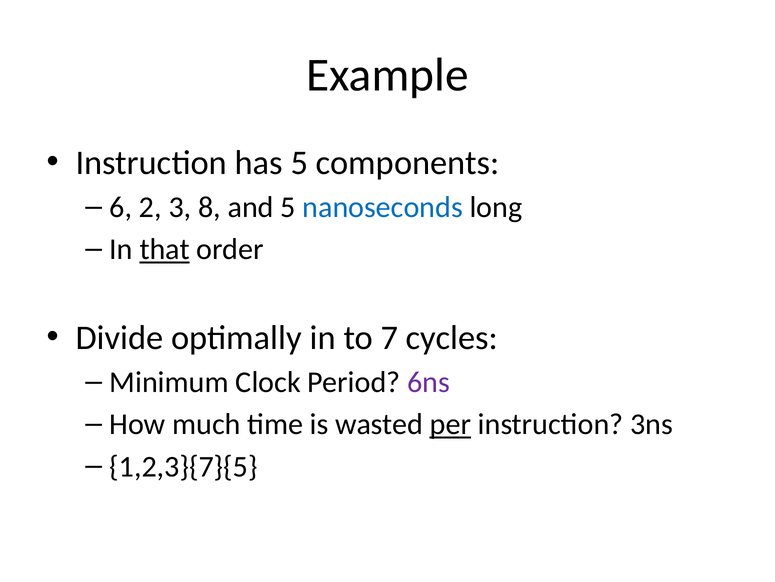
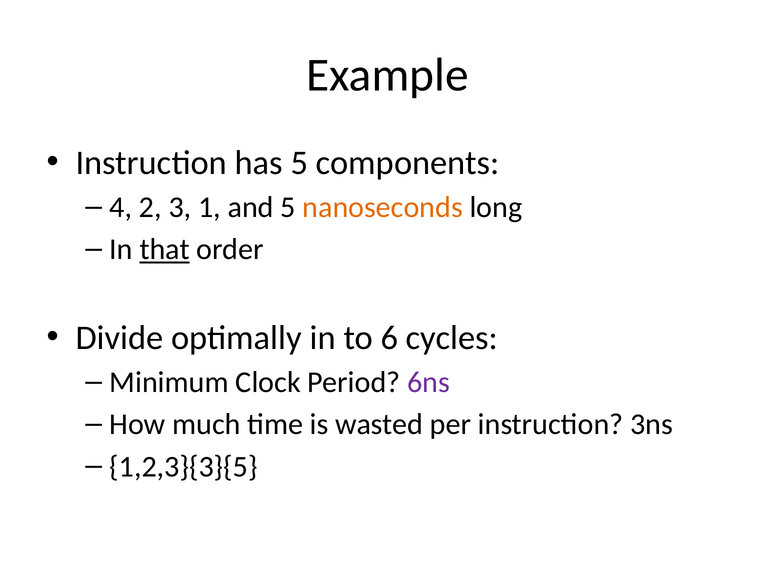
6: 6 -> 4
8: 8 -> 1
nanoseconds colour: blue -> orange
7: 7 -> 6
per underline: present -> none
1,2,3}{7}{5: 1,2,3}{7}{5 -> 1,2,3}{3}{5
